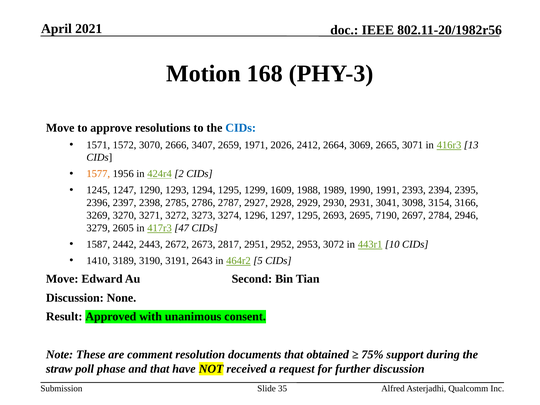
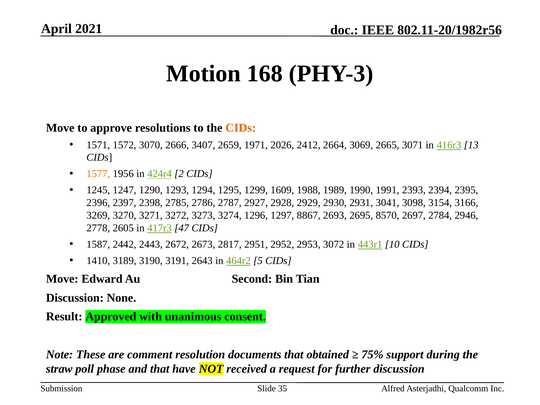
CIDs at (241, 128) colour: blue -> orange
1297 1295: 1295 -> 8867
7190: 7190 -> 8570
3279: 3279 -> 2778
